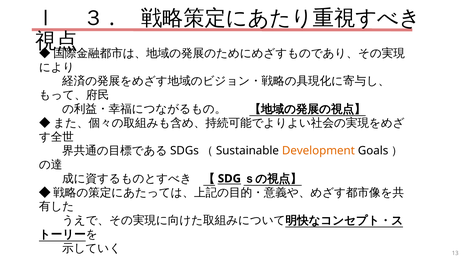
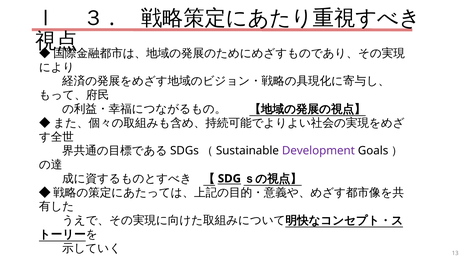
Development colour: orange -> purple
